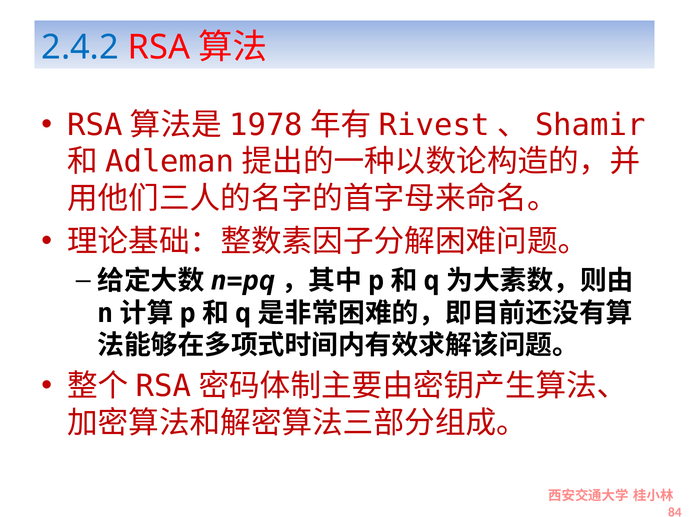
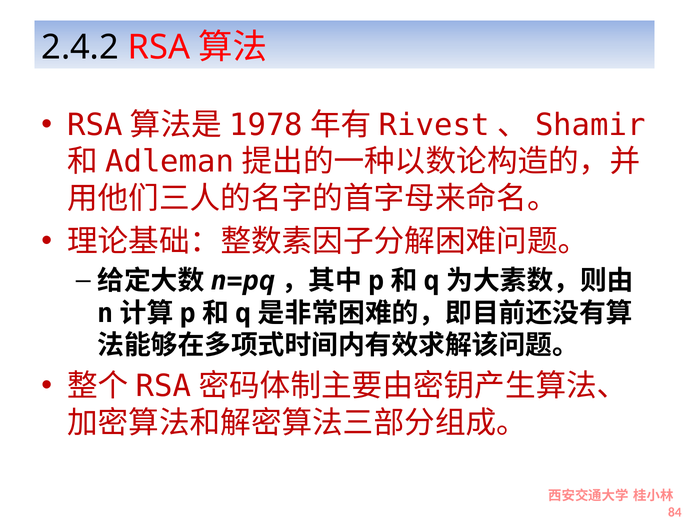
2.4.2 colour: blue -> black
